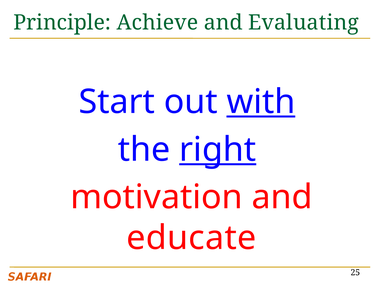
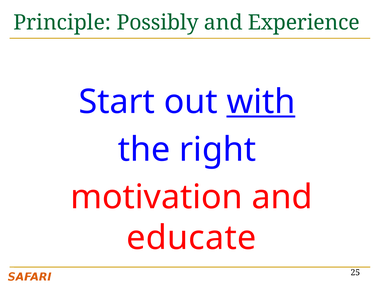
Achieve: Achieve -> Possibly
Evaluating: Evaluating -> Experience
right underline: present -> none
